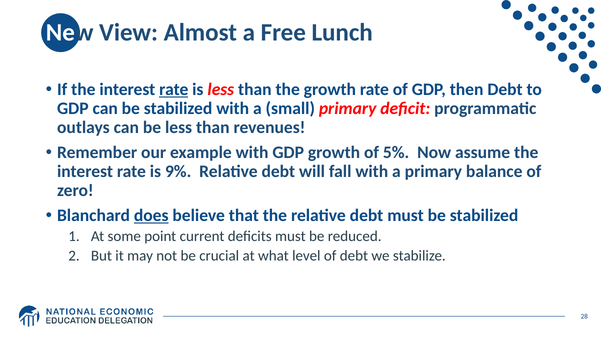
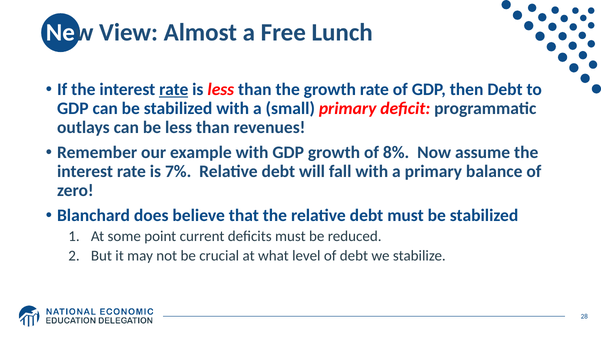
5%: 5% -> 8%
9%: 9% -> 7%
does underline: present -> none
